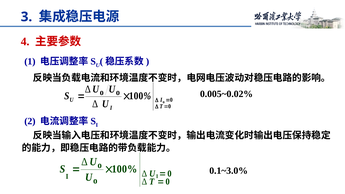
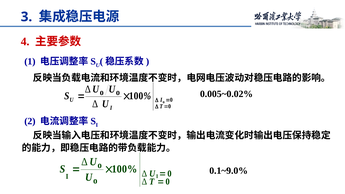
0.1~3.0%: 0.1~3.0% -> 0.1~9.0%
